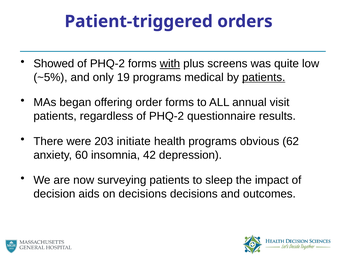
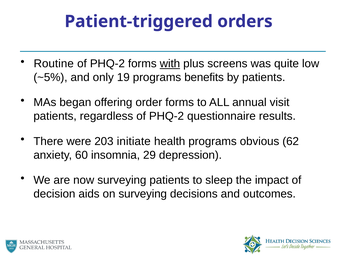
Showed: Showed -> Routine
medical: medical -> benefits
patients at (264, 77) underline: present -> none
42: 42 -> 29
on decisions: decisions -> surveying
